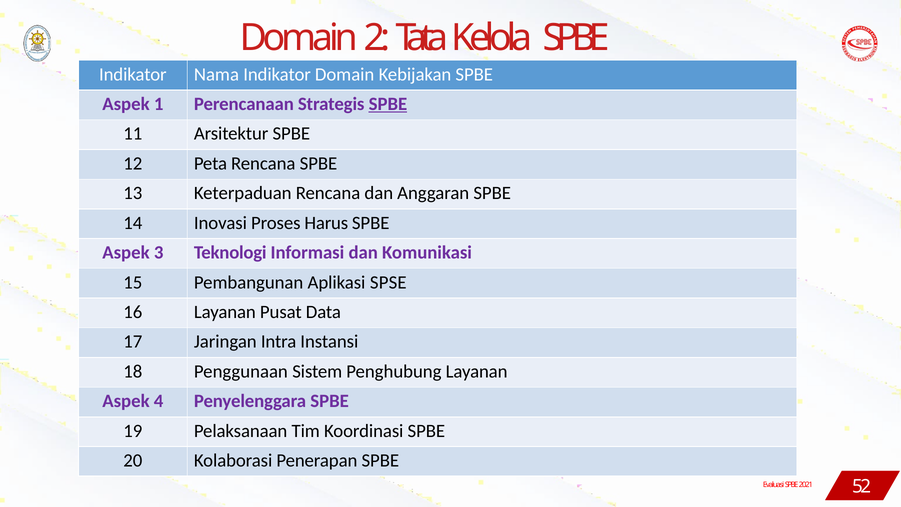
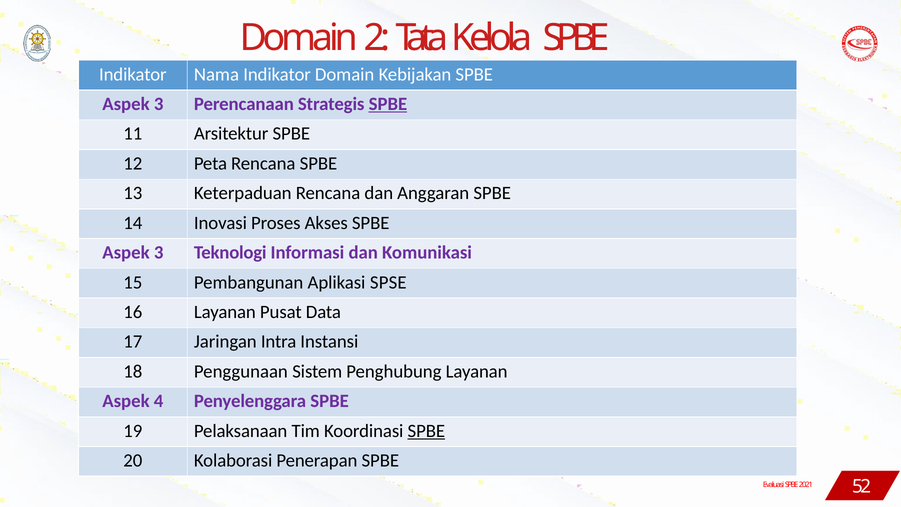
1 at (159, 104): 1 -> 3
Harus: Harus -> Akses
SPBE at (426, 431) underline: none -> present
